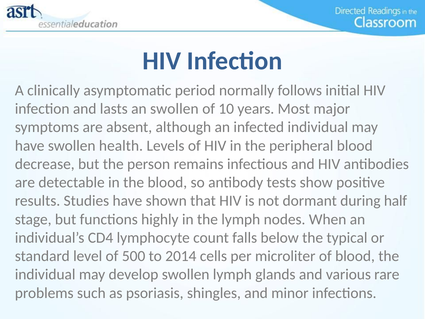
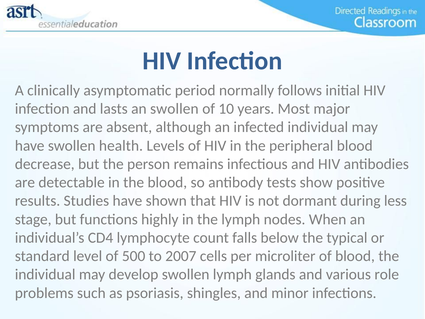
half: half -> less
2014: 2014 -> 2007
rare: rare -> role
